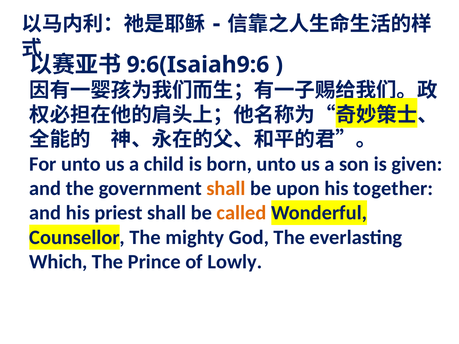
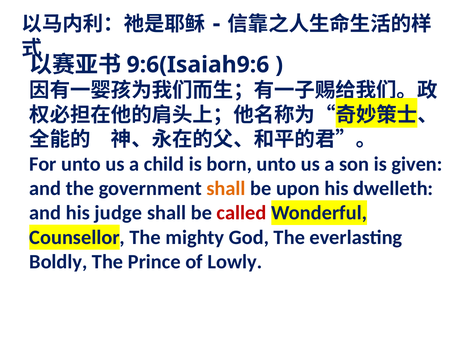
together: together -> dwelleth
priest: priest -> judge
called colour: orange -> red
Which: Which -> Boldly
